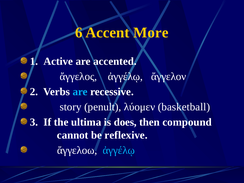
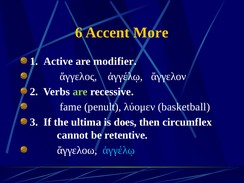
accented: accented -> modifier
are at (80, 92) colour: light blue -> light green
story: story -> fame
compound: compound -> circumflex
reflexive: reflexive -> retentive
